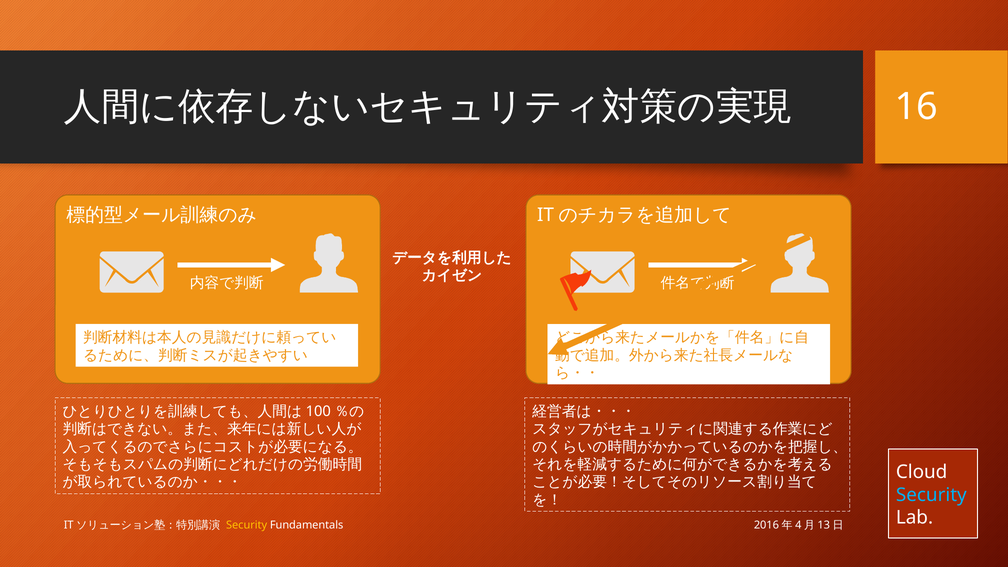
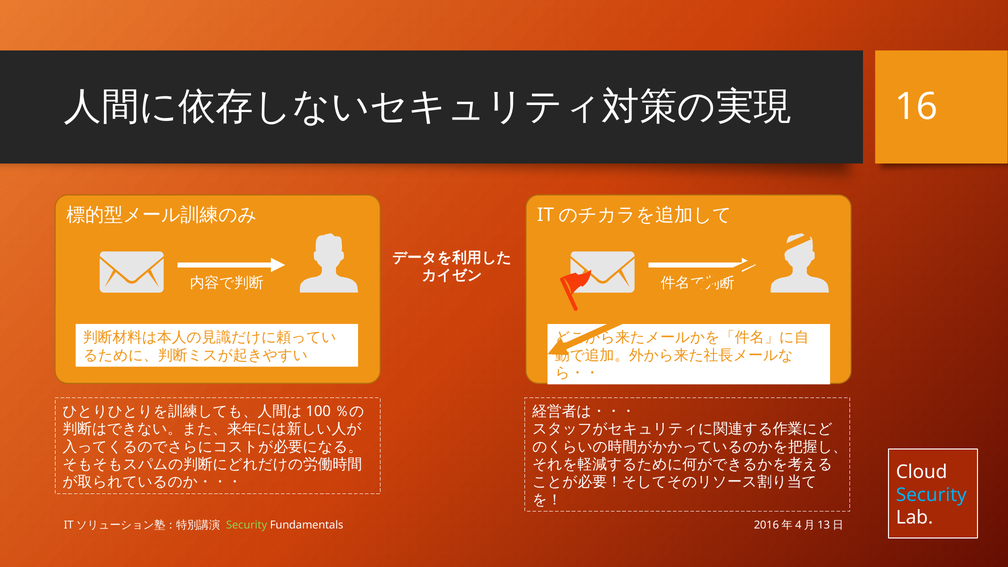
Security at (247, 525) colour: yellow -> light green
